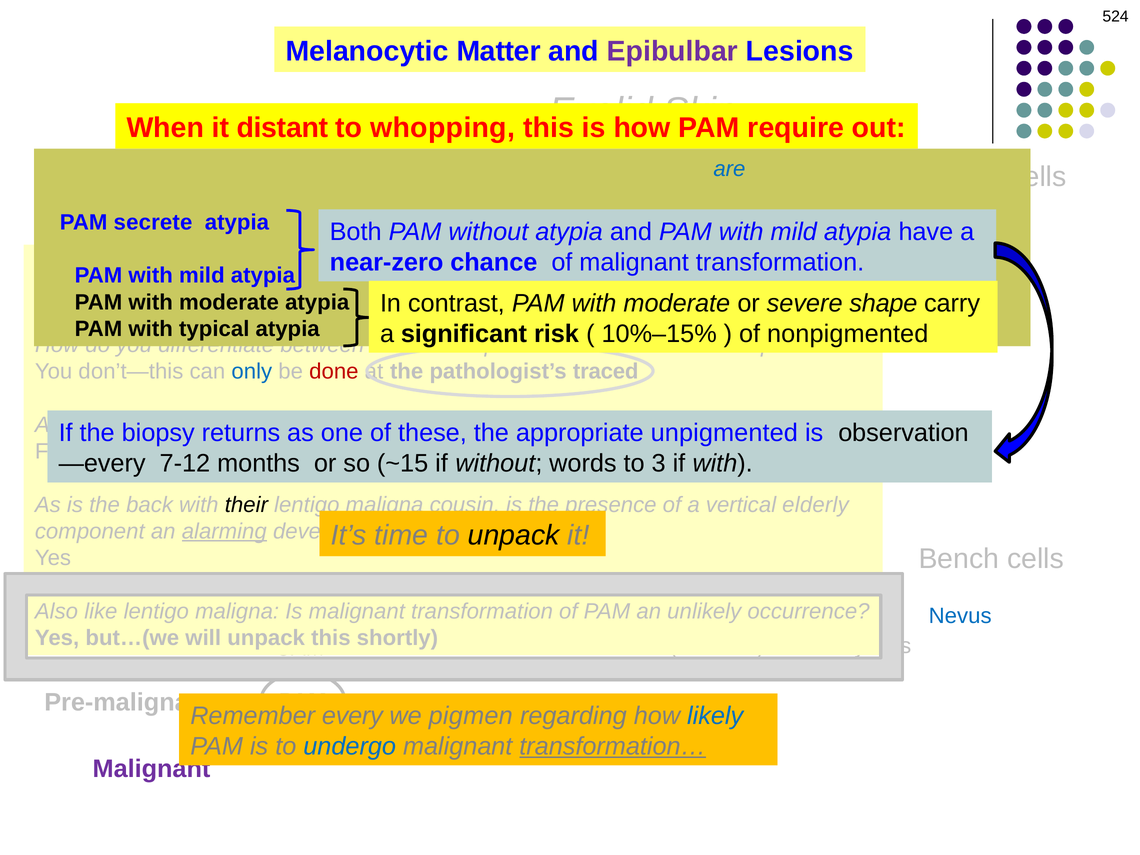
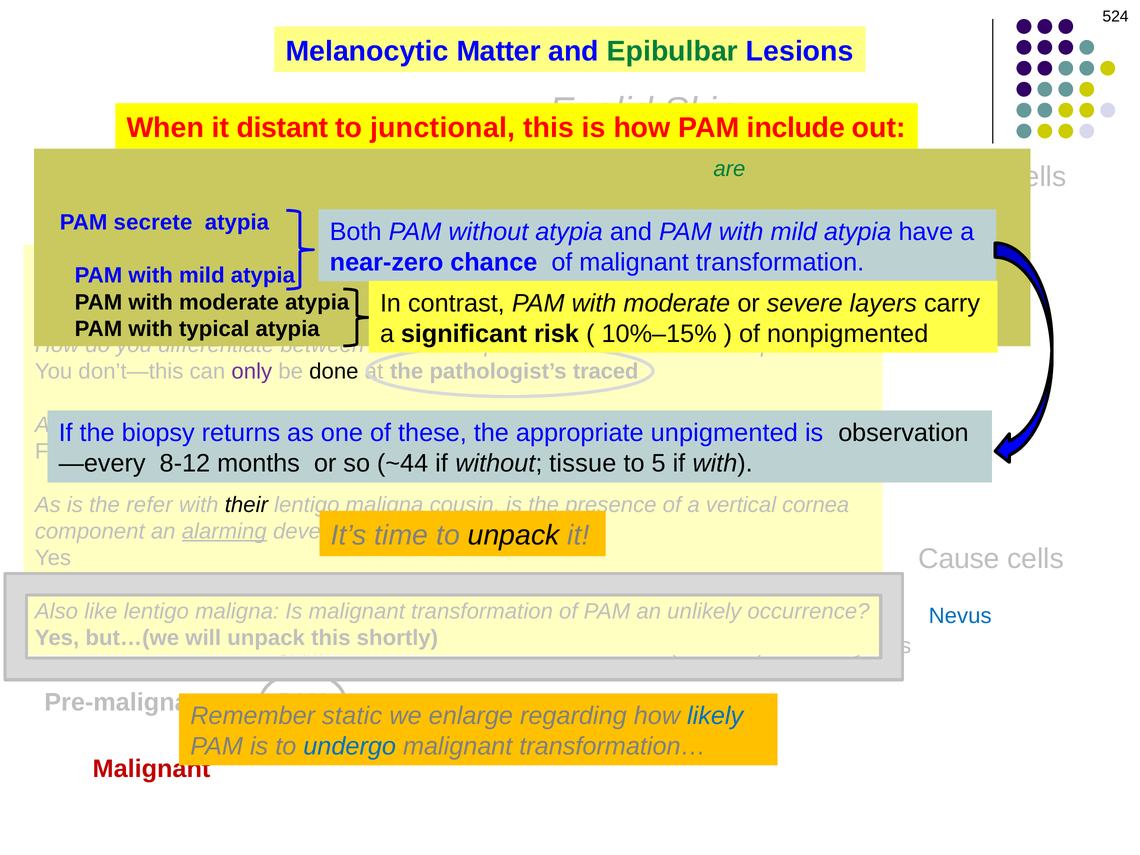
Epibulbar at (672, 51) colour: purple -> green
whopping: whopping -> junctional
require: require -> include
are at (729, 169) colour: blue -> green
shape at (883, 303): shape -> layers
only colour: blue -> purple
done colour: red -> black
7-12: 7-12 -> 8-12
~15: ~15 -> ~44
without words: words -> tissue
3: 3 -> 5
back: back -> refer
elderly: elderly -> cornea
Bench: Bench -> Cause
every: every -> static
pigmen: pigmen -> enlarge
transformation… underline: present -> none
Malignant at (151, 769) colour: purple -> red
